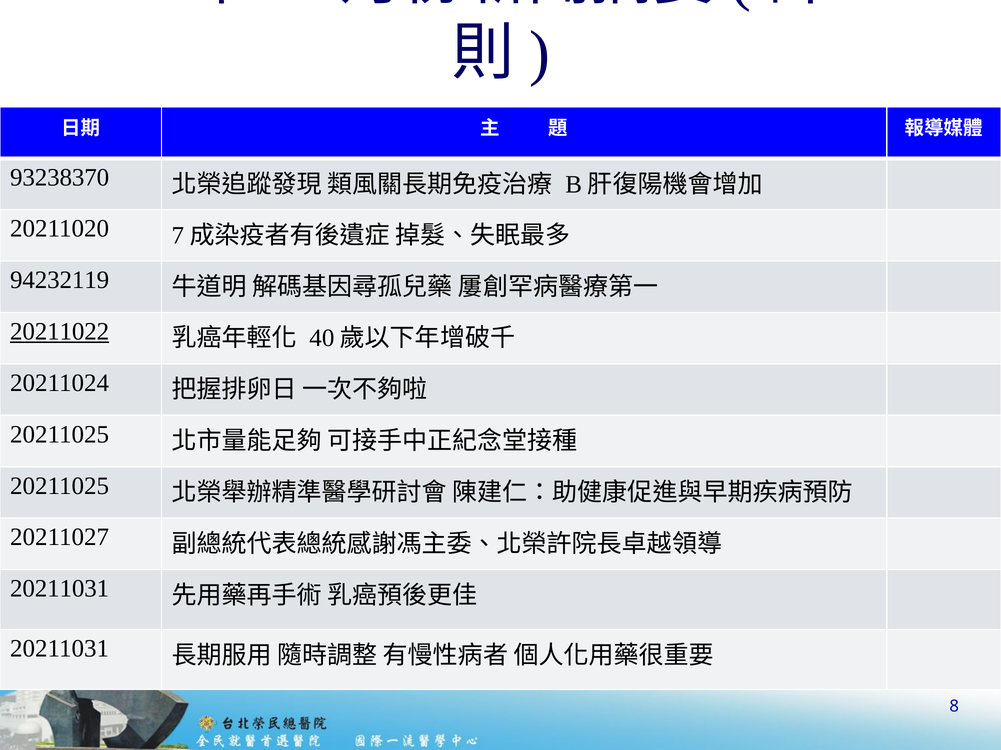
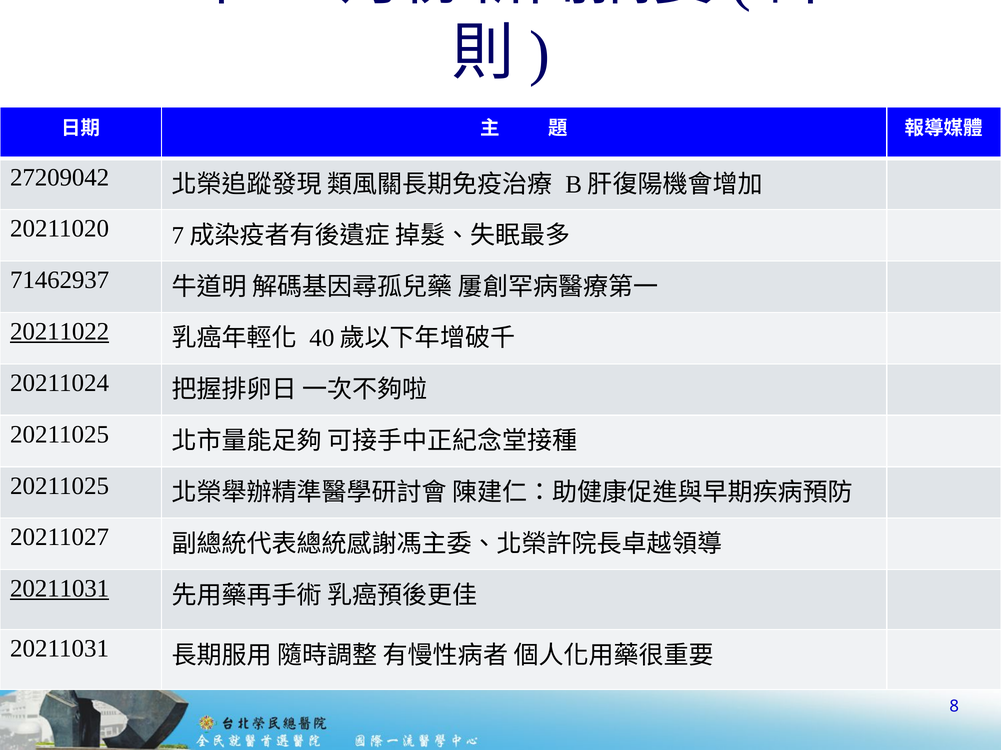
93238370: 93238370 -> 27209042
94232119: 94232119 -> 71462937
20211031 at (60, 589) underline: none -> present
